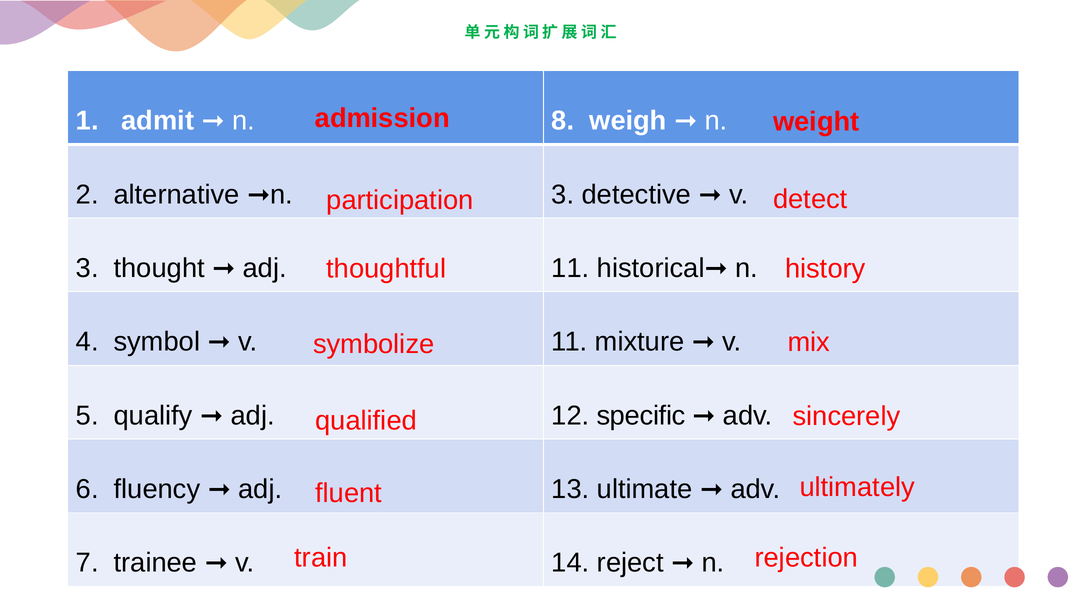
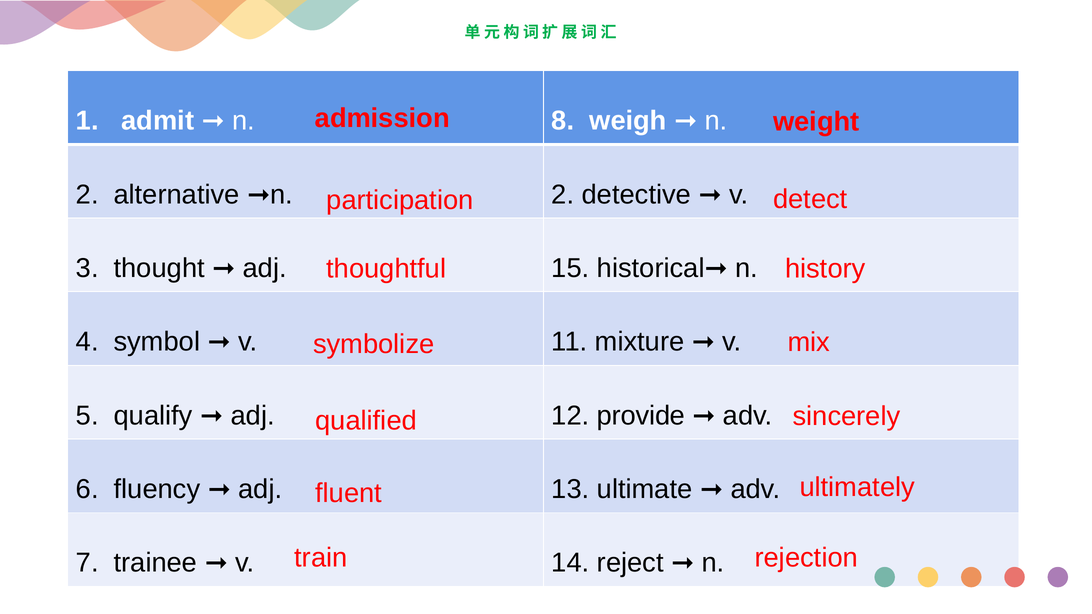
3 at (563, 195): 3 -> 2
11 at (570, 268): 11 -> 15
specific: specific -> provide
